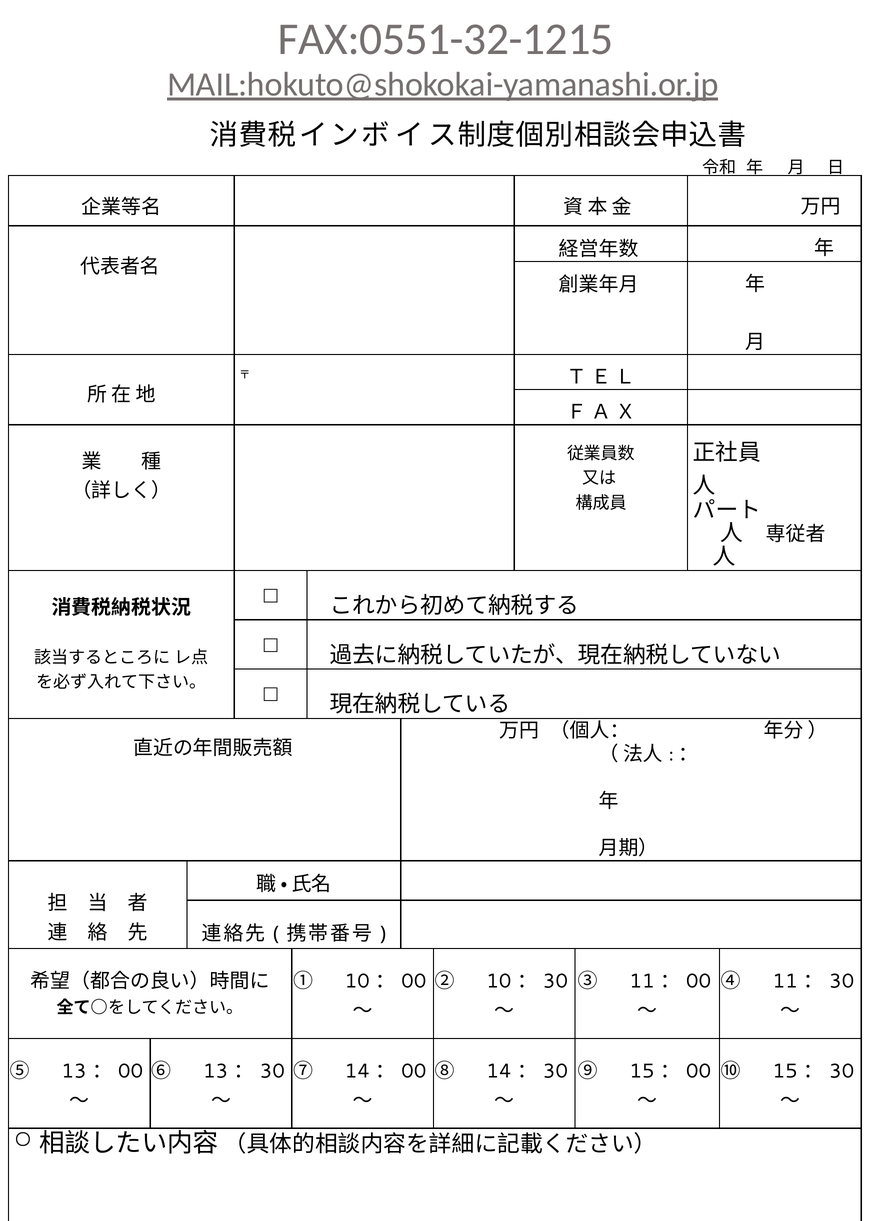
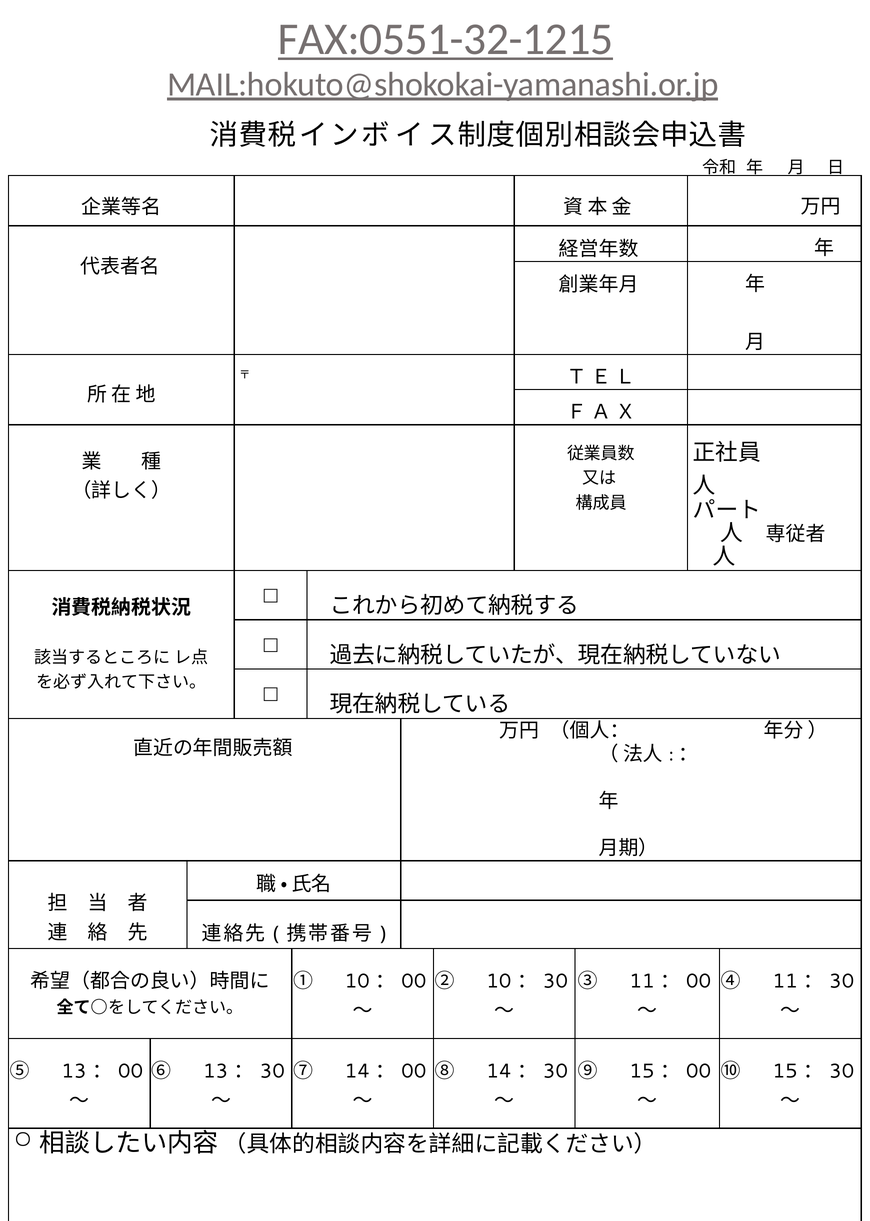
FAX:0551-32-1215 underline: none -> present
